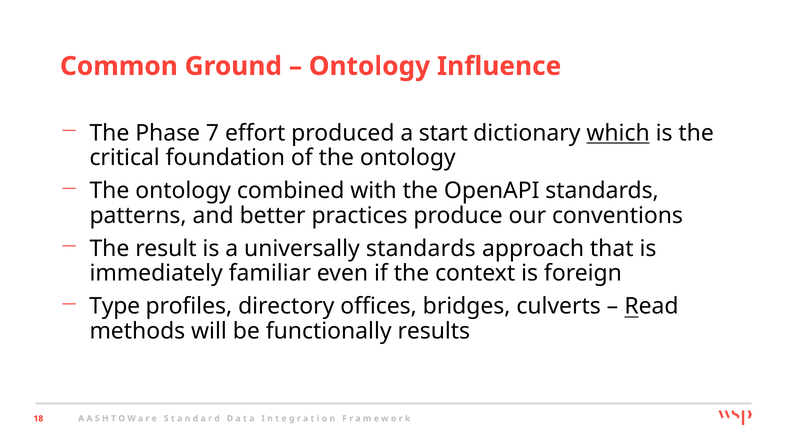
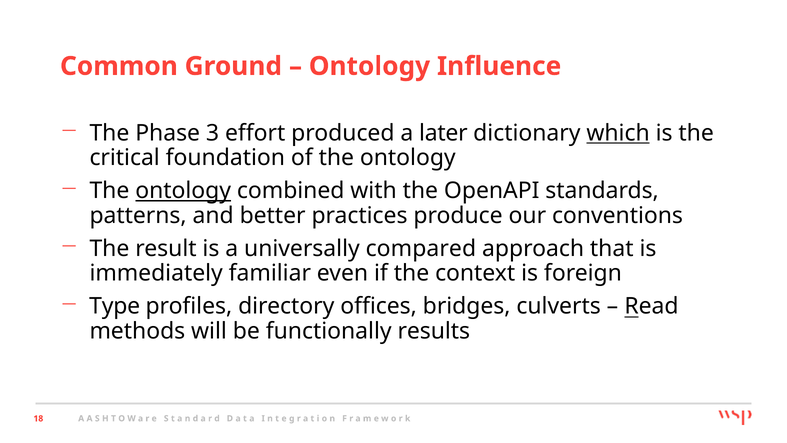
7: 7 -> 3
start: start -> later
ontology at (183, 191) underline: none -> present
universally standards: standards -> compared
